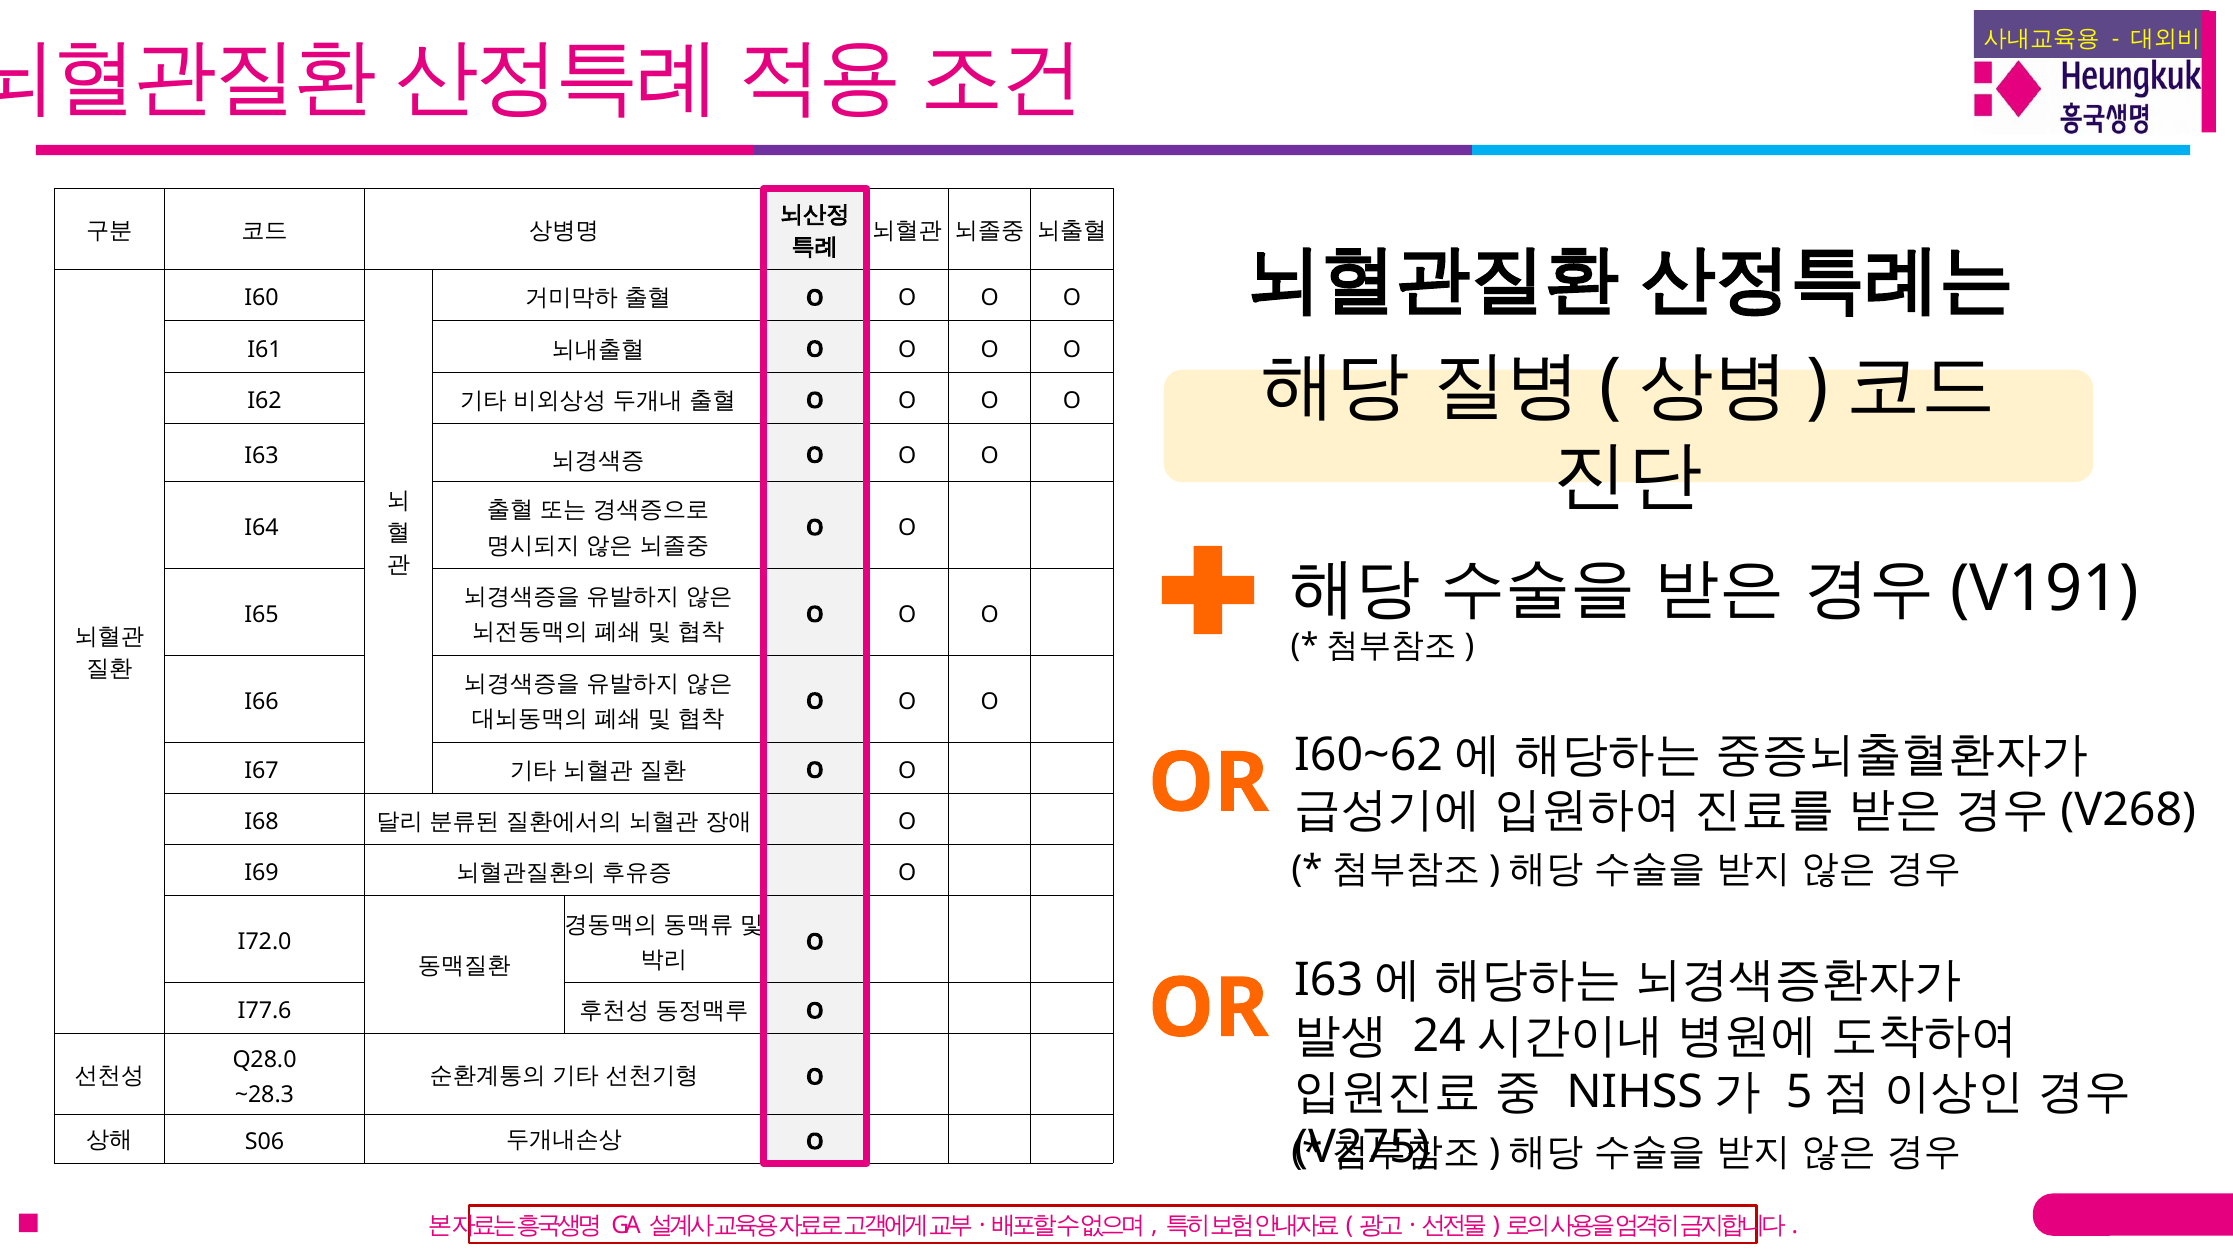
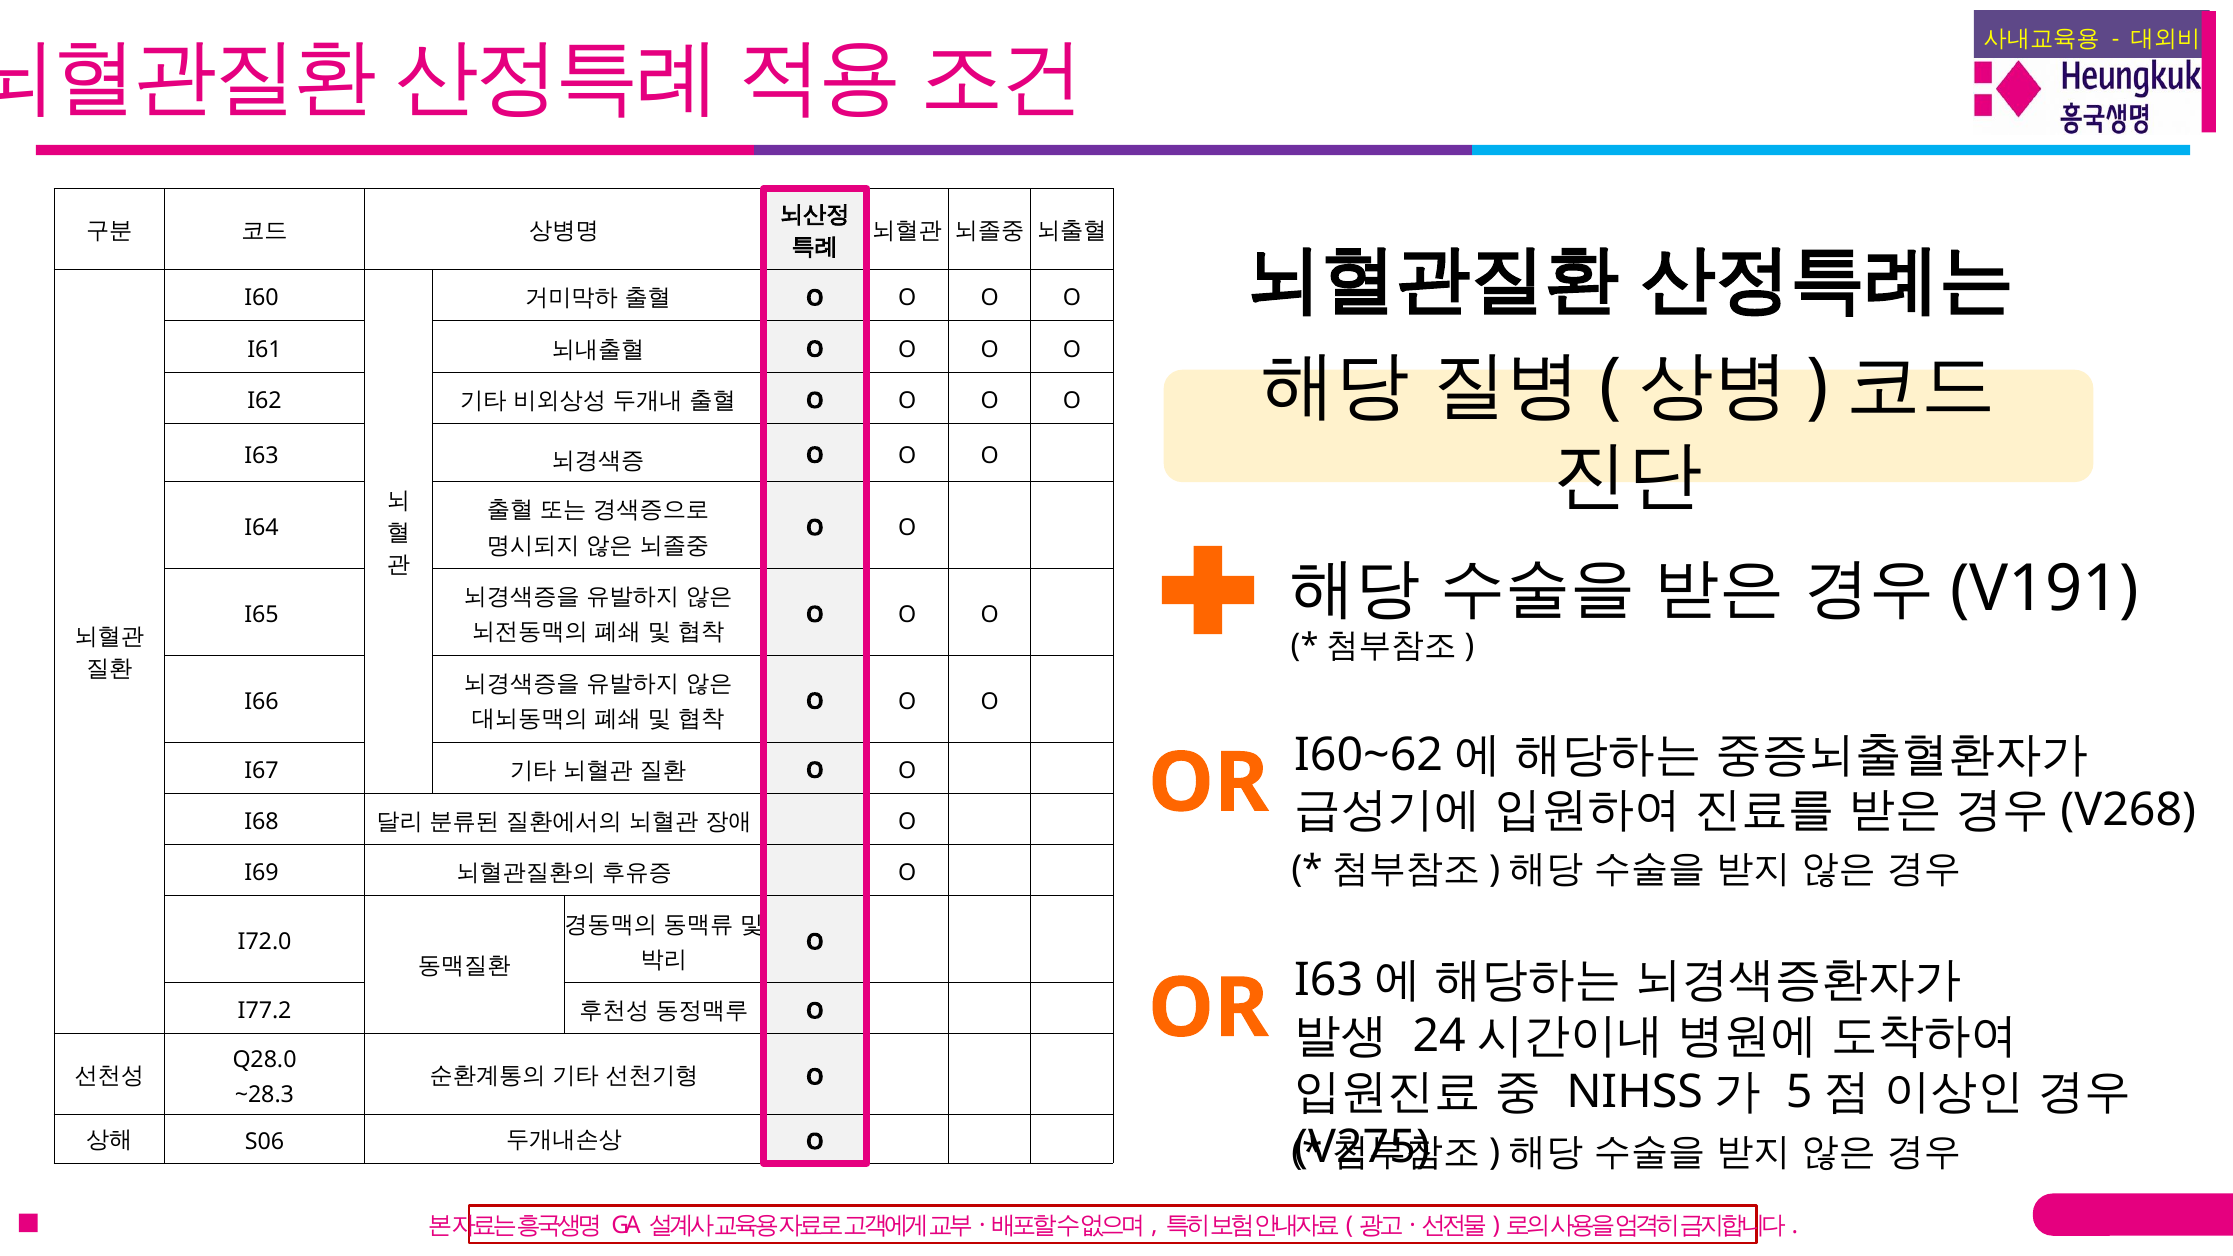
I77.6: I77.6 -> I77.2
